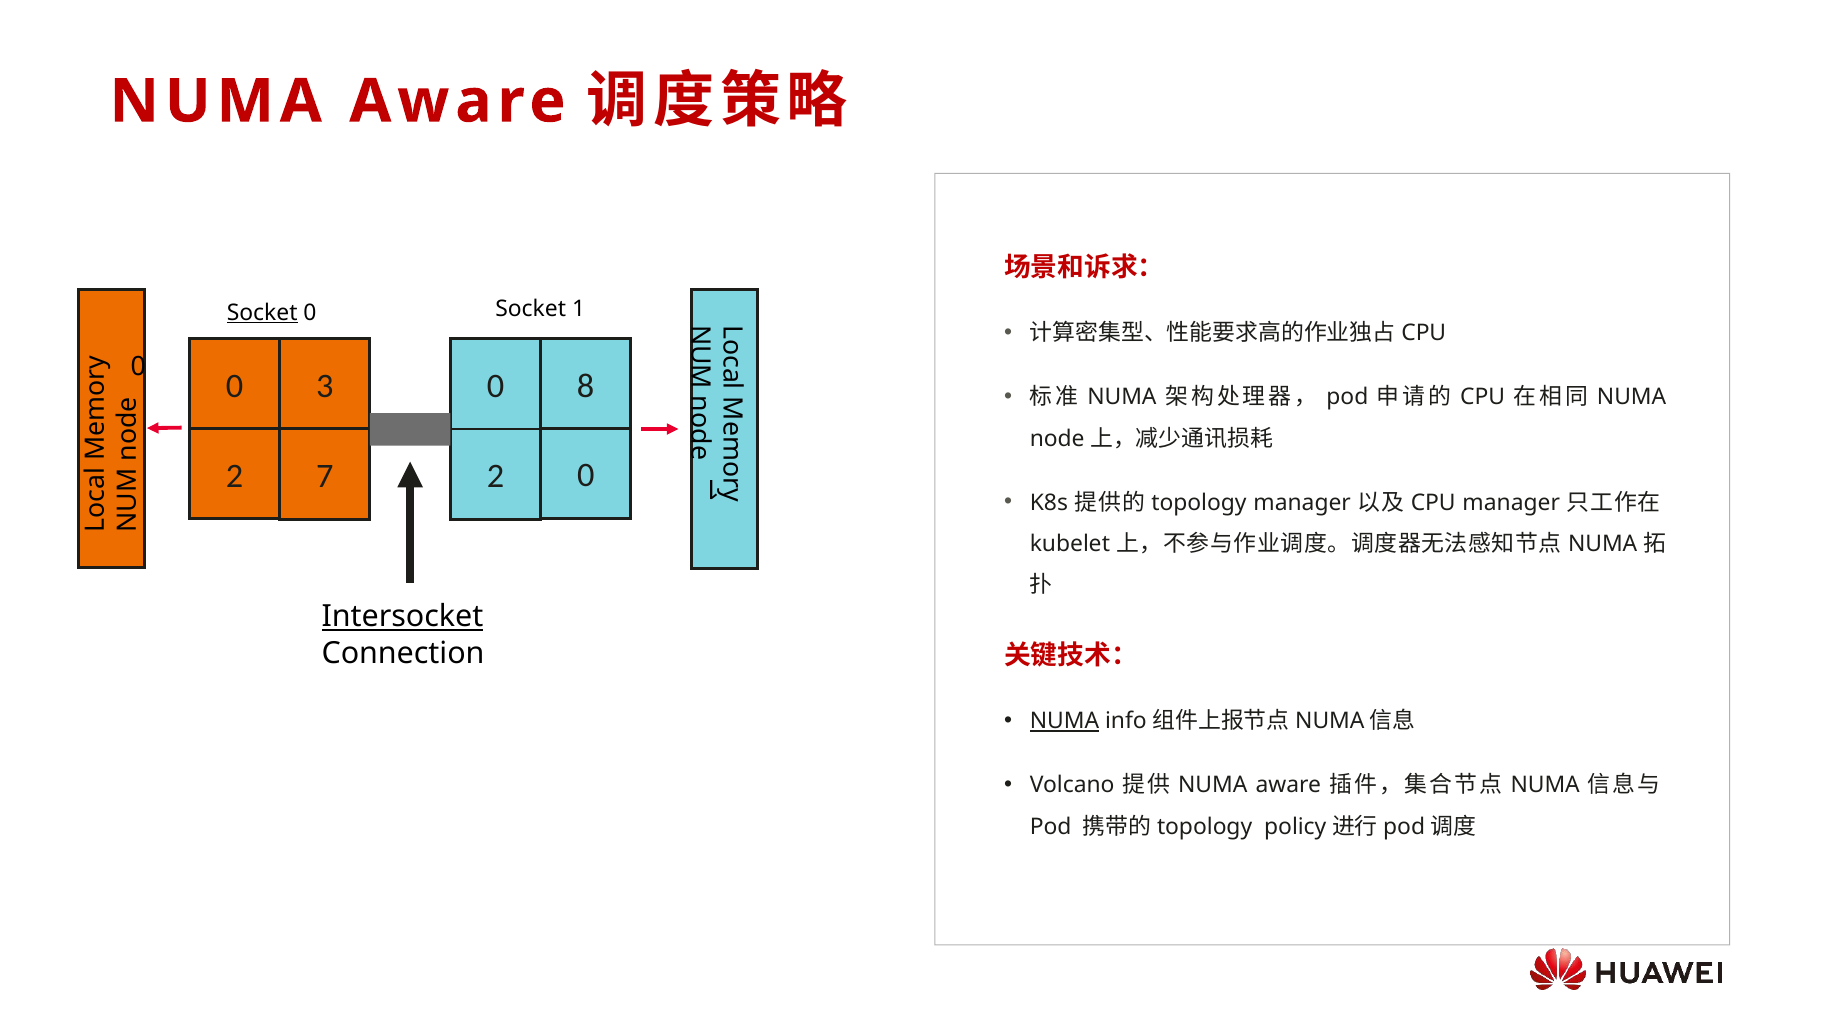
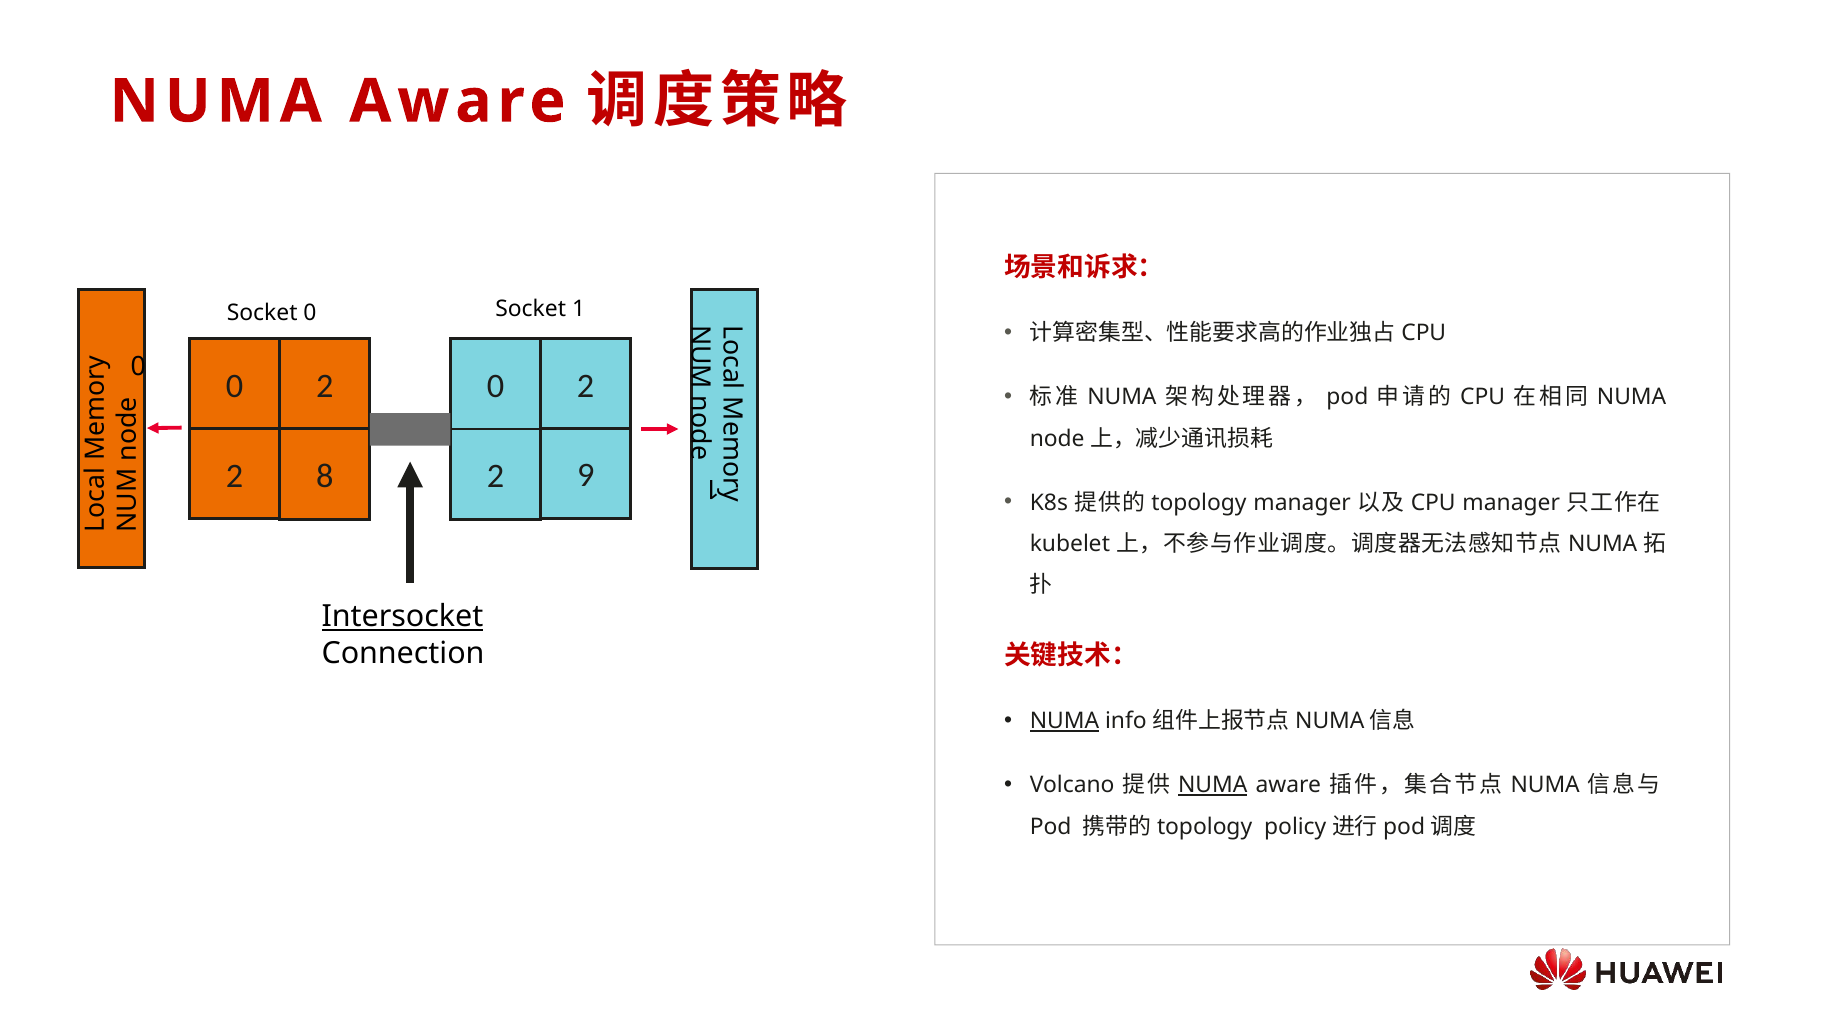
Socket at (262, 313) underline: present -> none
3 at (325, 386): 3 -> 2
8 at (586, 386): 8 -> 2
7: 7 -> 8
2 0: 0 -> 9
NUMA at (1213, 786) underline: none -> present
